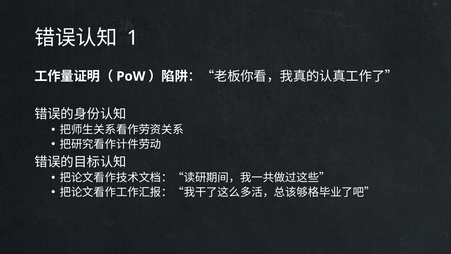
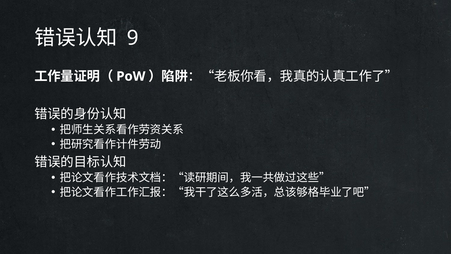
1: 1 -> 9
